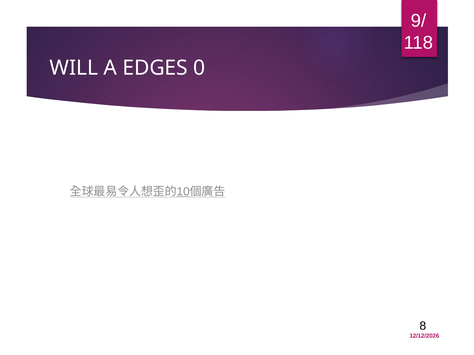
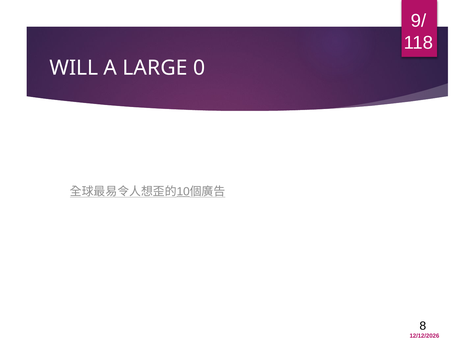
EDGES: EDGES -> LARGE
